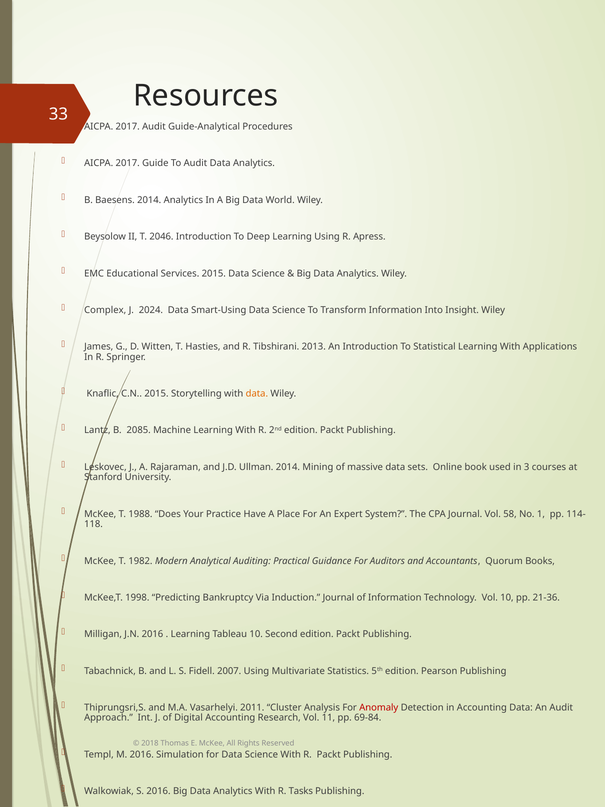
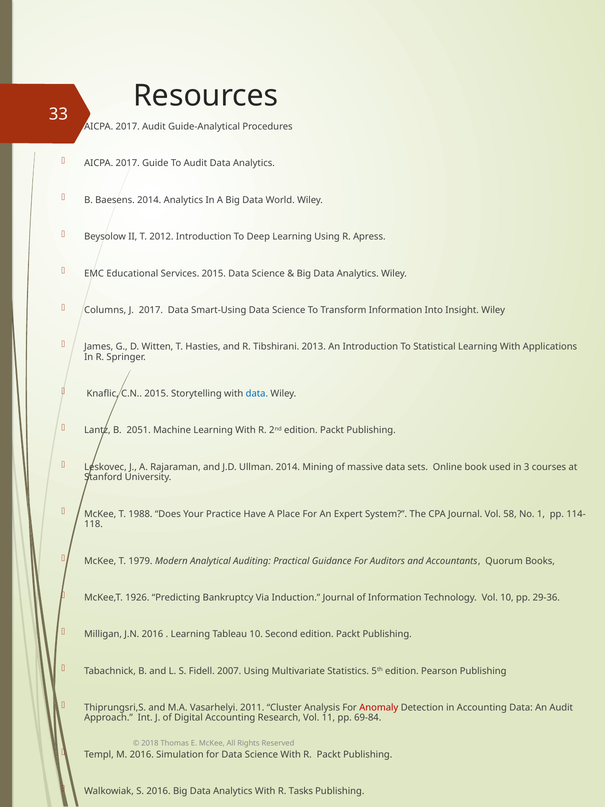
2046: 2046 -> 2012
Complex: Complex -> Columns
J 2024: 2024 -> 2017
data at (257, 394) colour: orange -> blue
2085: 2085 -> 2051
1982: 1982 -> 1979
1998: 1998 -> 1926
21-36: 21-36 -> 29-36
